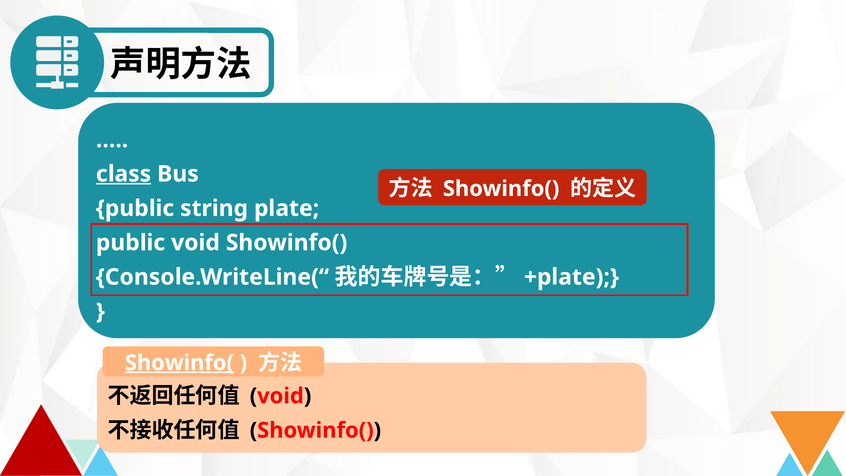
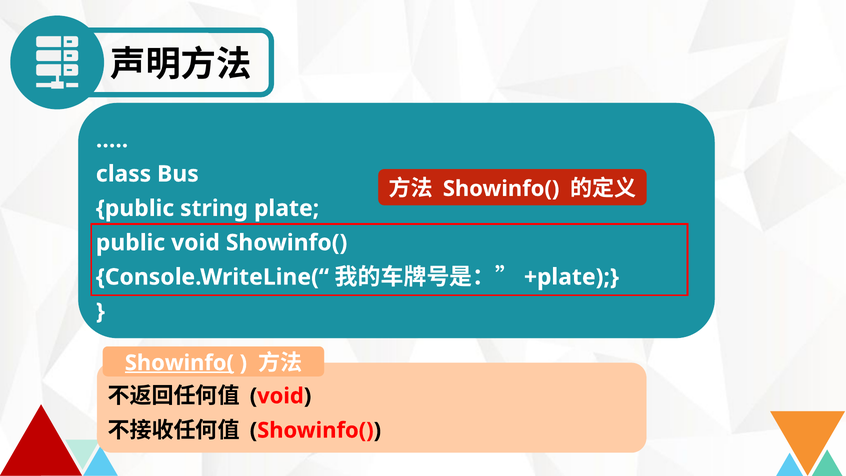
class underline: present -> none
